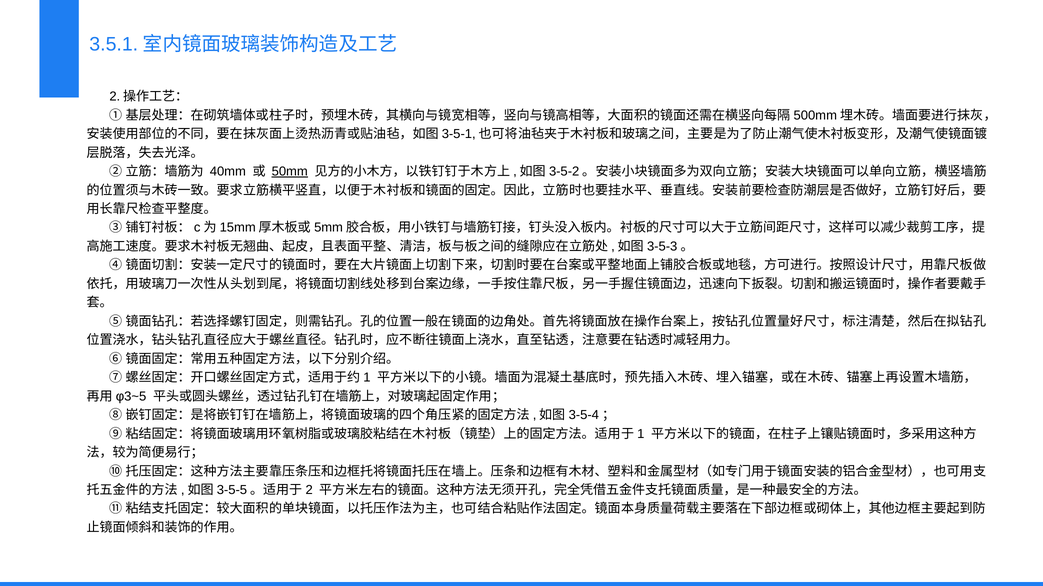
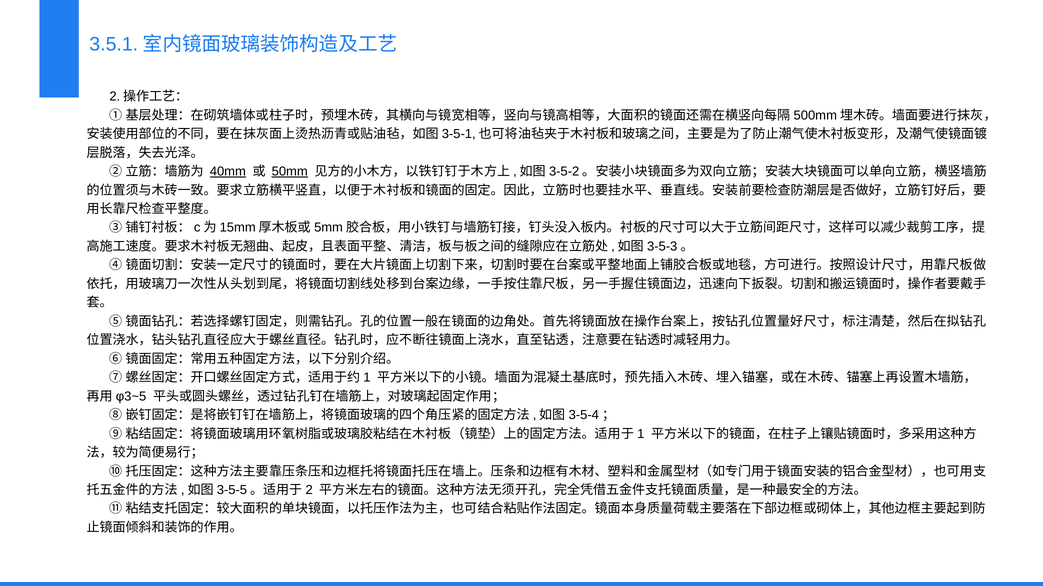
40mm underline: none -> present
